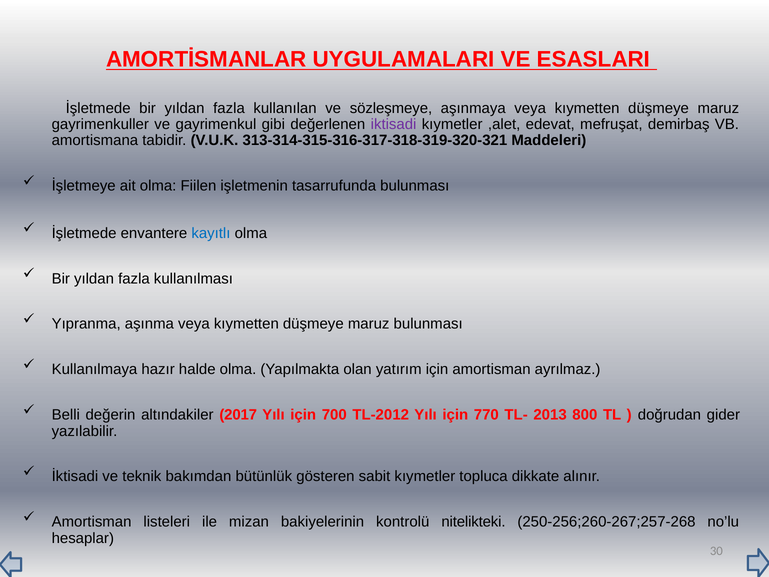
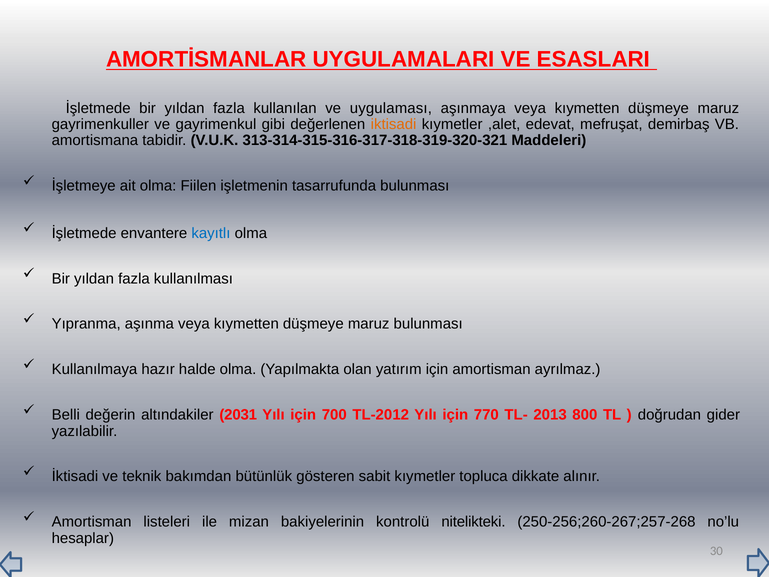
sözleşmeye: sözleşmeye -> uygulaması
iktisadi colour: purple -> orange
2017: 2017 -> 2031
